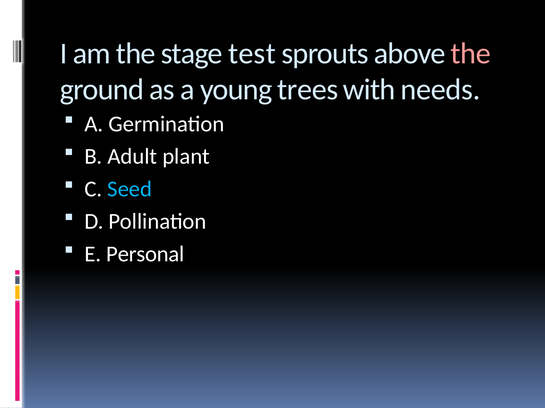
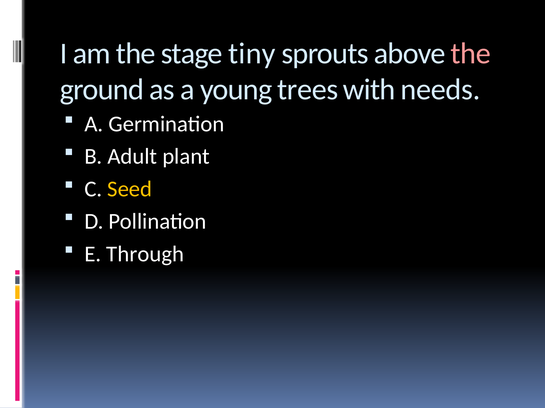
test: test -> tiny
Seed colour: light blue -> yellow
Personal: Personal -> Through
